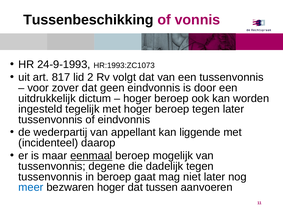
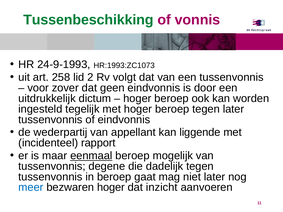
Tussenbeschikking colour: black -> green
817: 817 -> 258
daarop: daarop -> rapport
tussen: tussen -> inzicht
